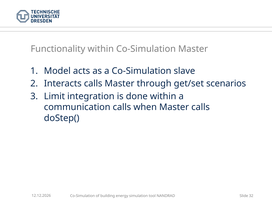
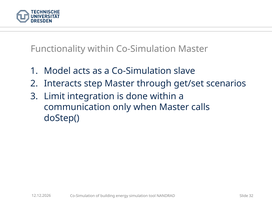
Interacts calls: calls -> step
communication calls: calls -> only
